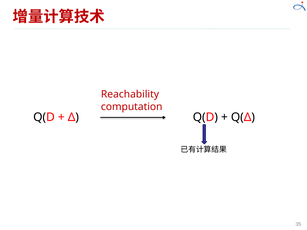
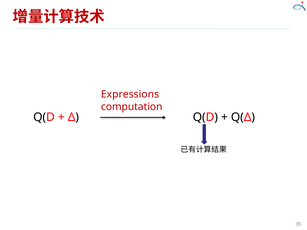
Reachability: Reachability -> Expressions
